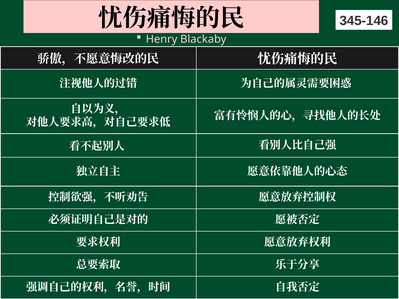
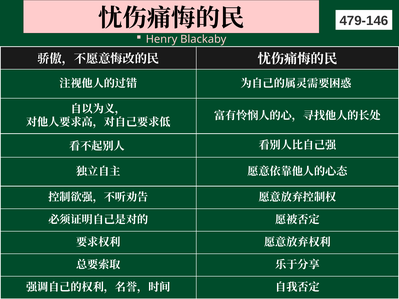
345-146: 345-146 -> 479-146
